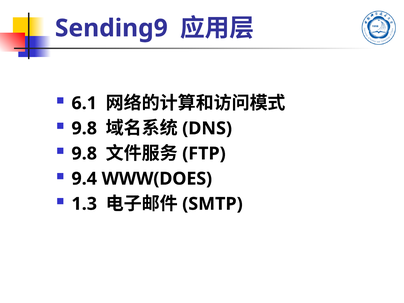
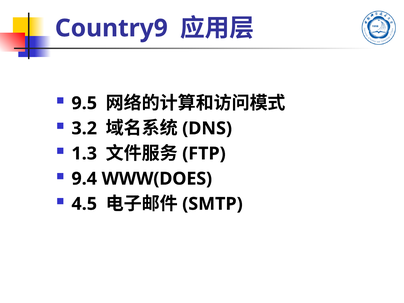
Sending9: Sending9 -> Country9
6.1: 6.1 -> 9.5
9.8 at (84, 128): 9.8 -> 3.2
9.8 at (84, 154): 9.8 -> 1.3
1.3: 1.3 -> 4.5
